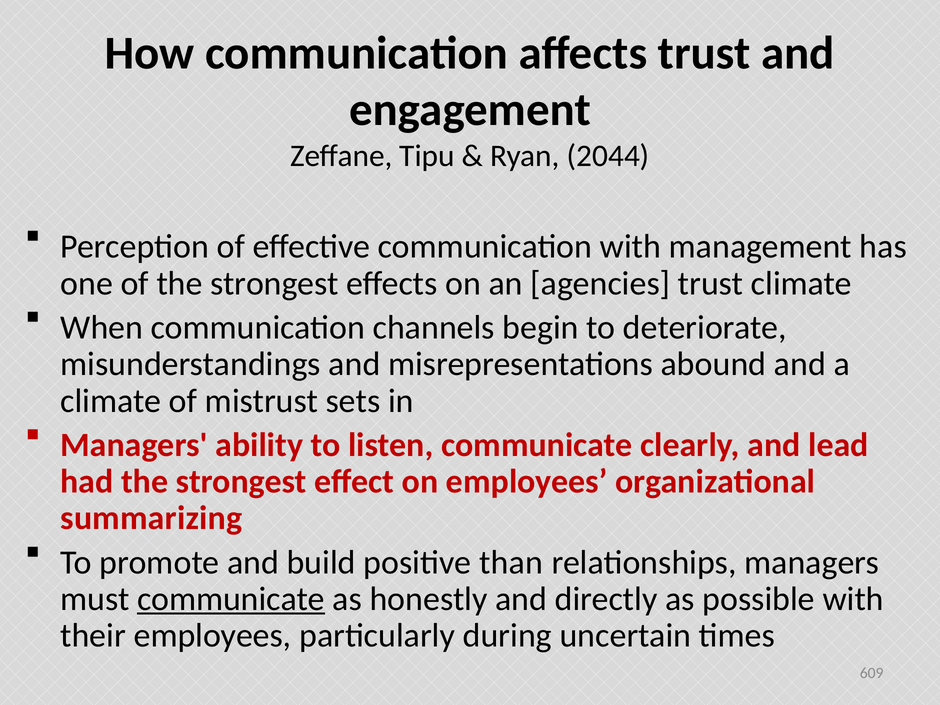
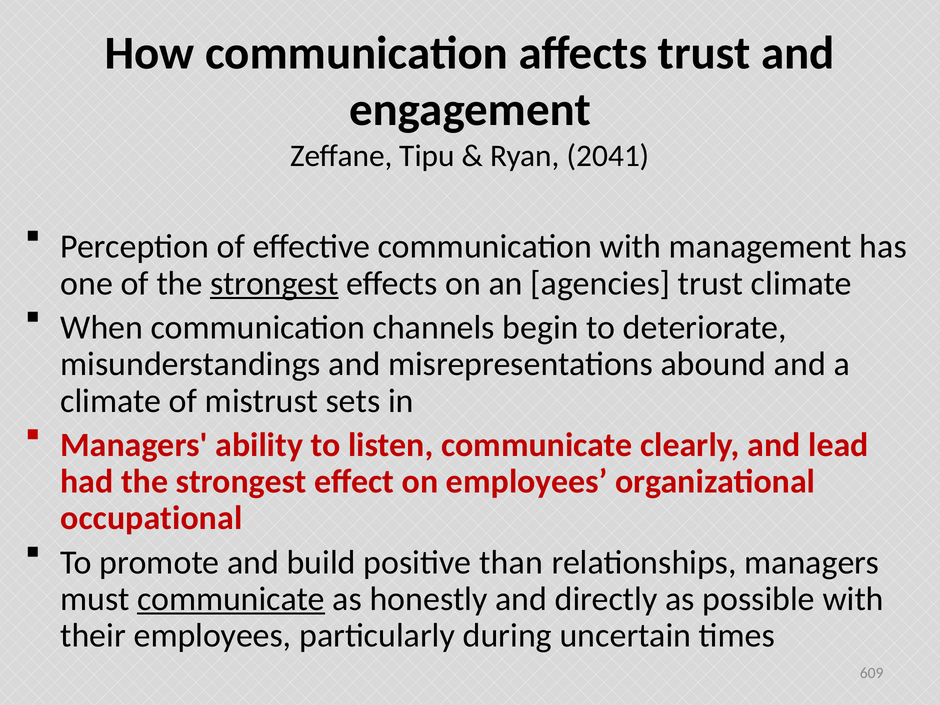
2044: 2044 -> 2041
strongest at (274, 283) underline: none -> present
summarizing: summarizing -> occupational
